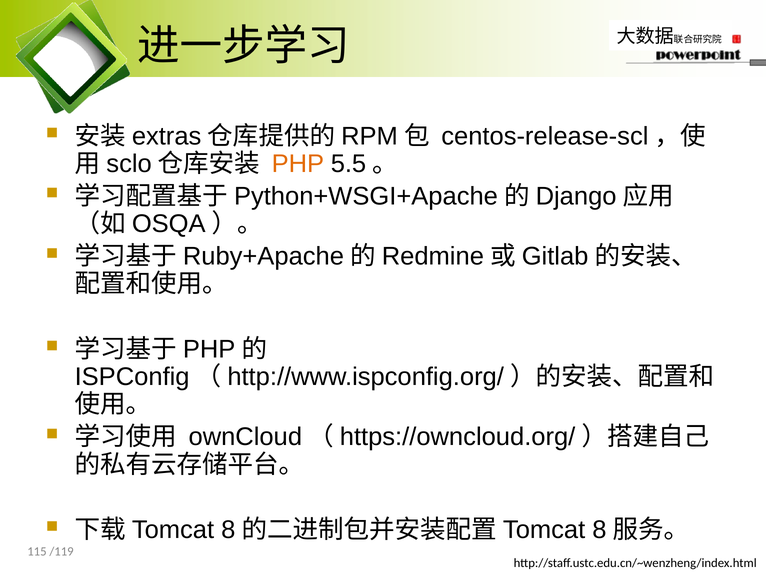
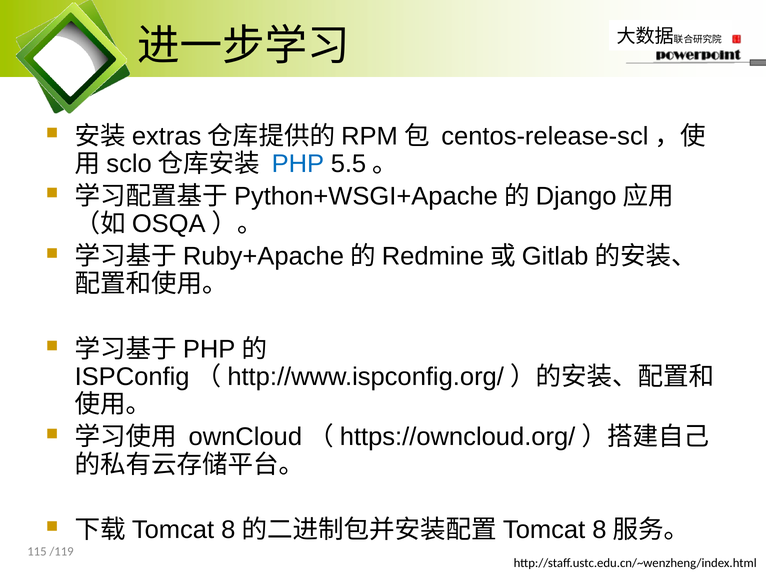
PHP colour: orange -> blue
